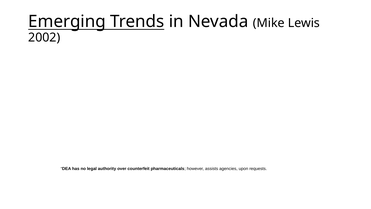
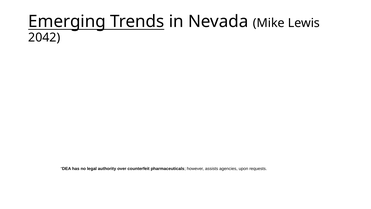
2002: 2002 -> 2042
